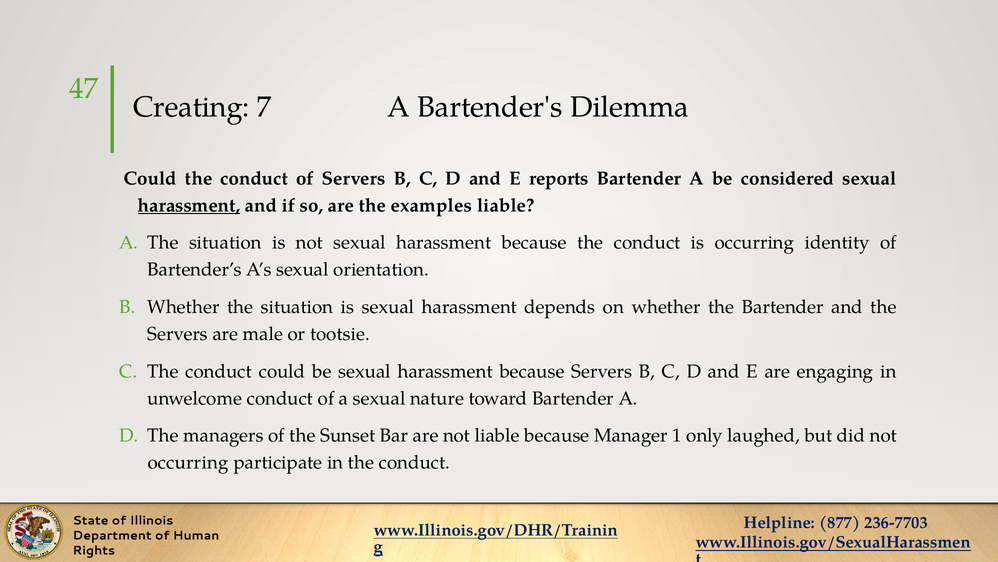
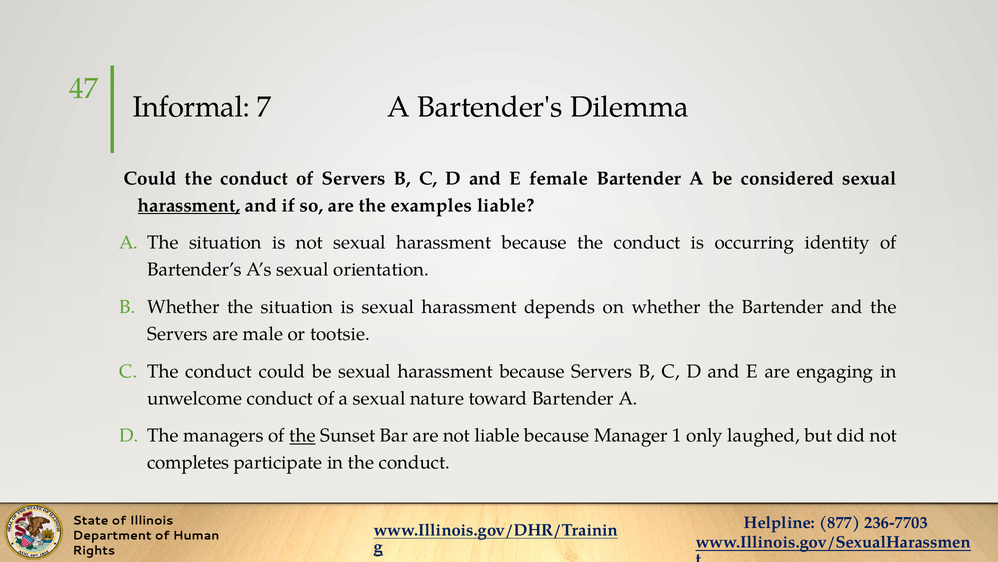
Creating: Creating -> Informal
reports: reports -> female
the at (303, 435) underline: none -> present
occurring at (188, 462): occurring -> completes
